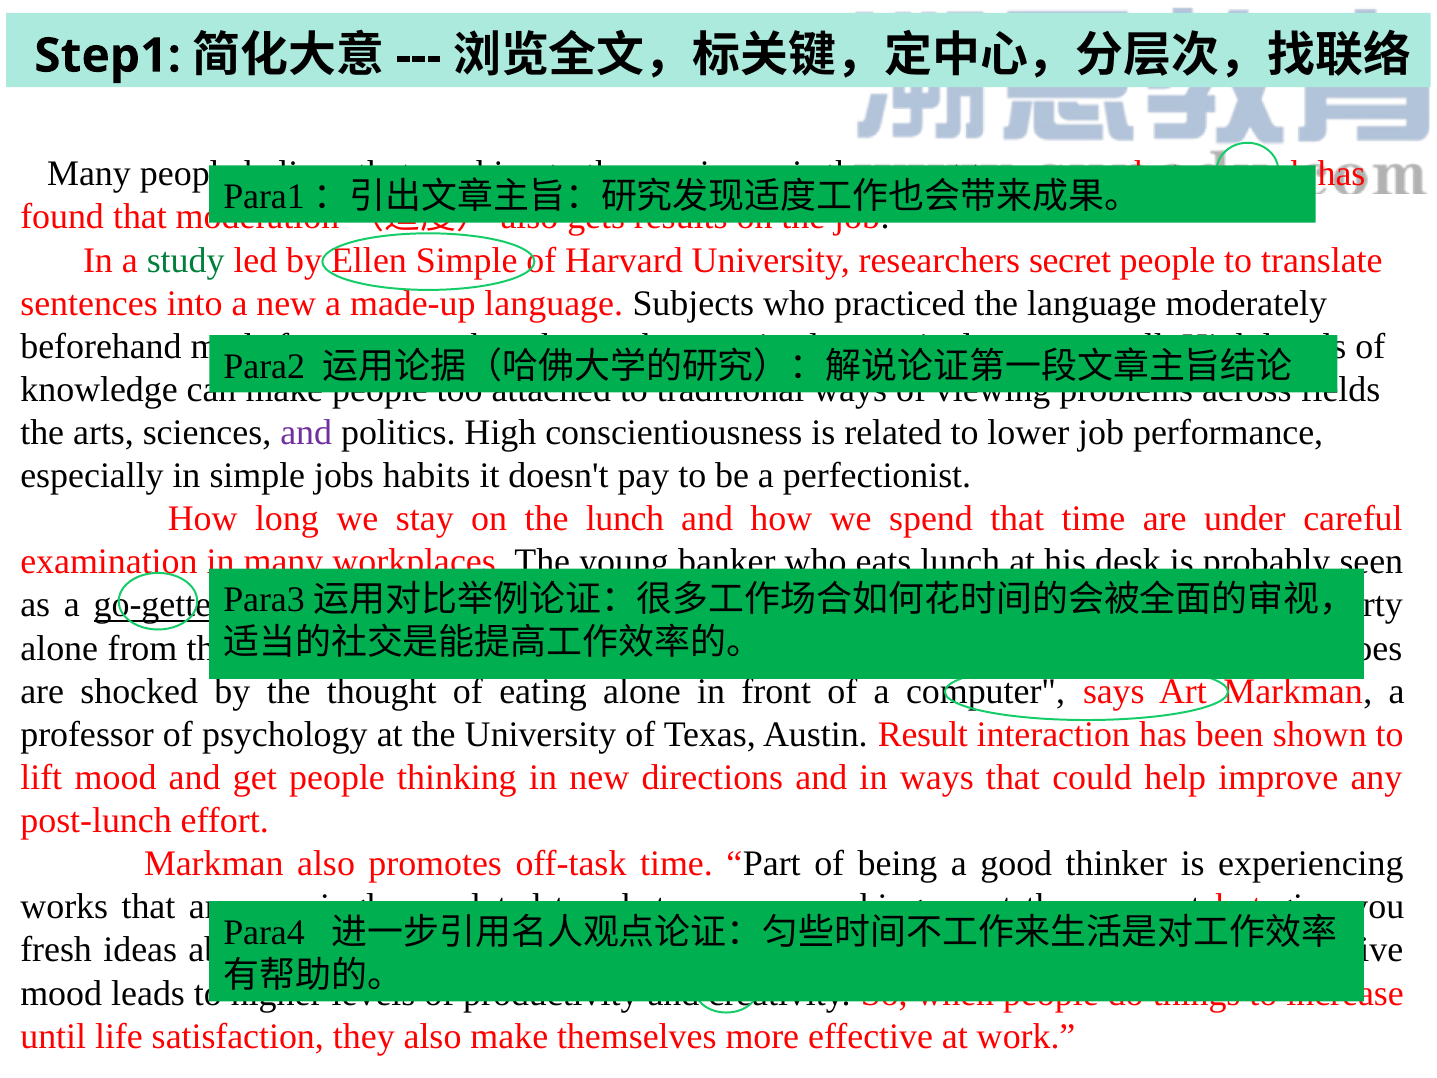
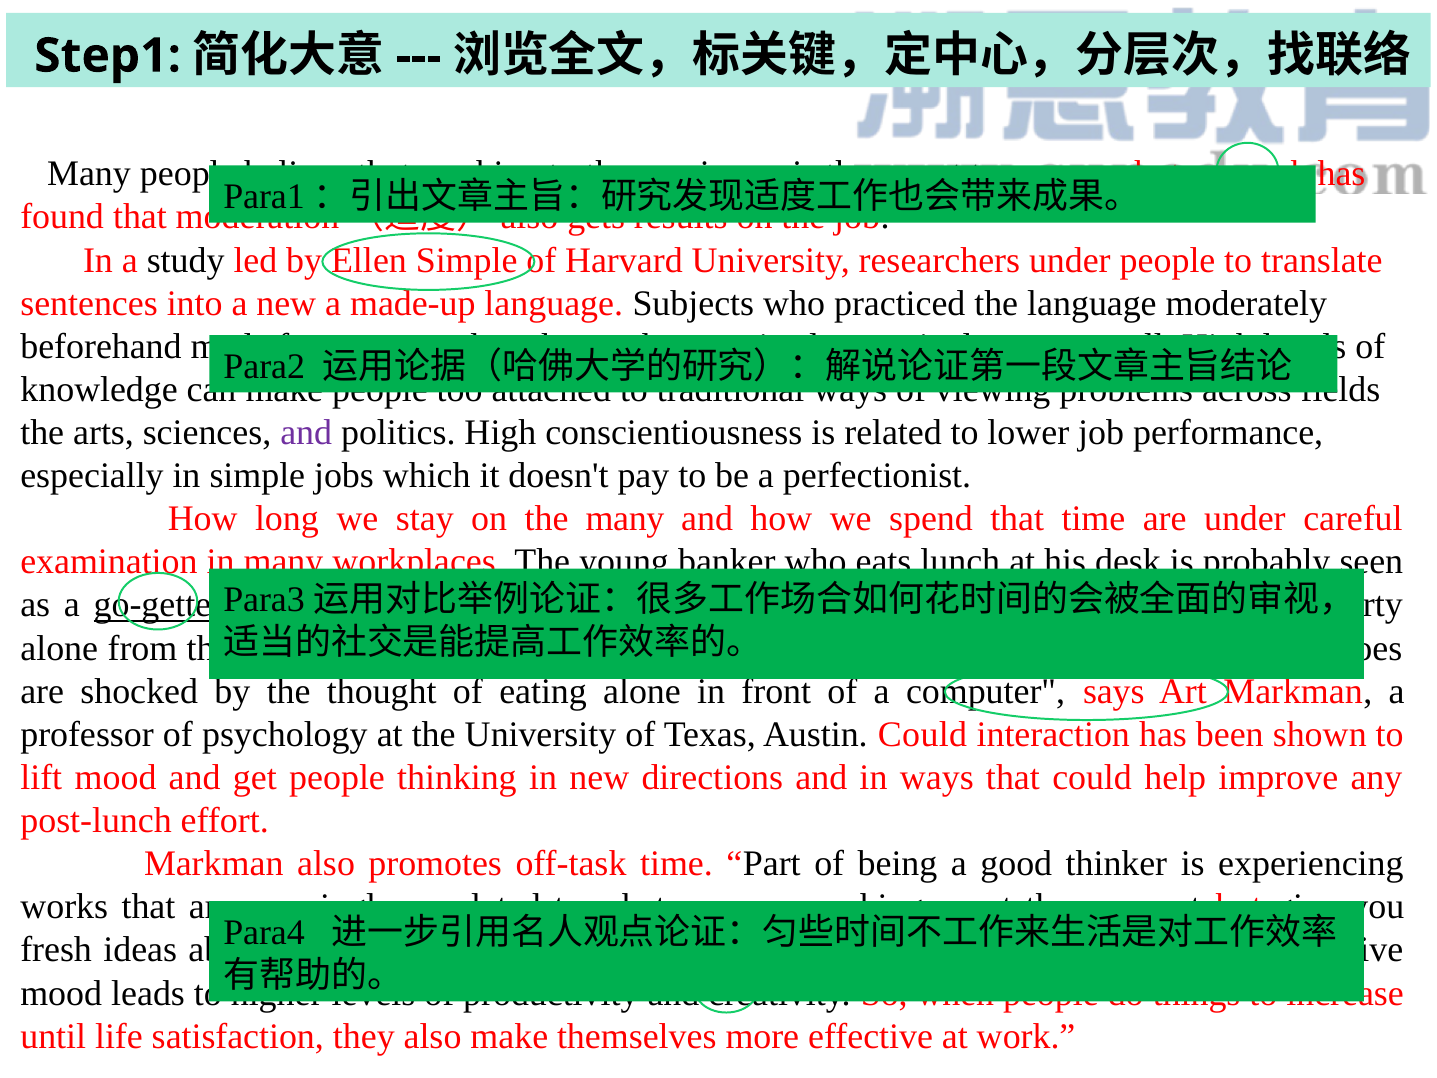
study colour: green -> black
researchers secret: secret -> under
habits: habits -> which
the lunch: lunch -> many
Austin Result: Result -> Could
